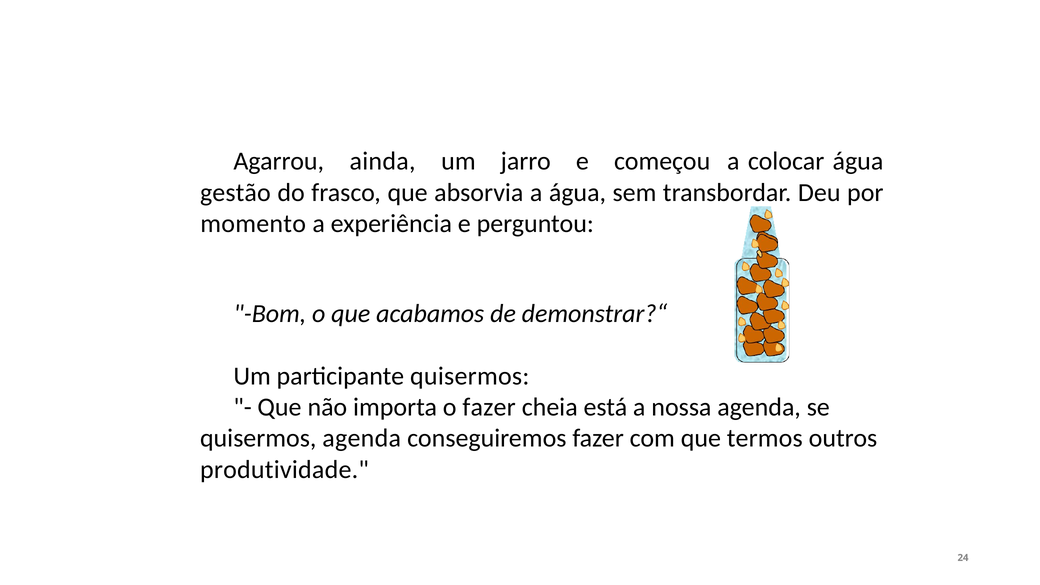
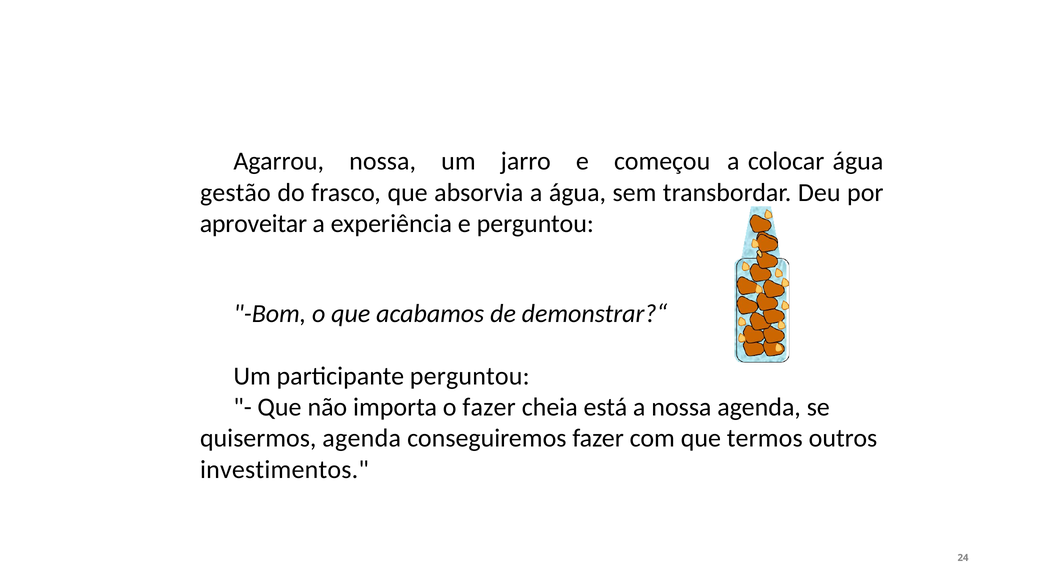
Agarrou ainda: ainda -> nossa
momento: momento -> aproveitar
participante quisermos: quisermos -> perguntou
produtividade: produtividade -> investimentos
